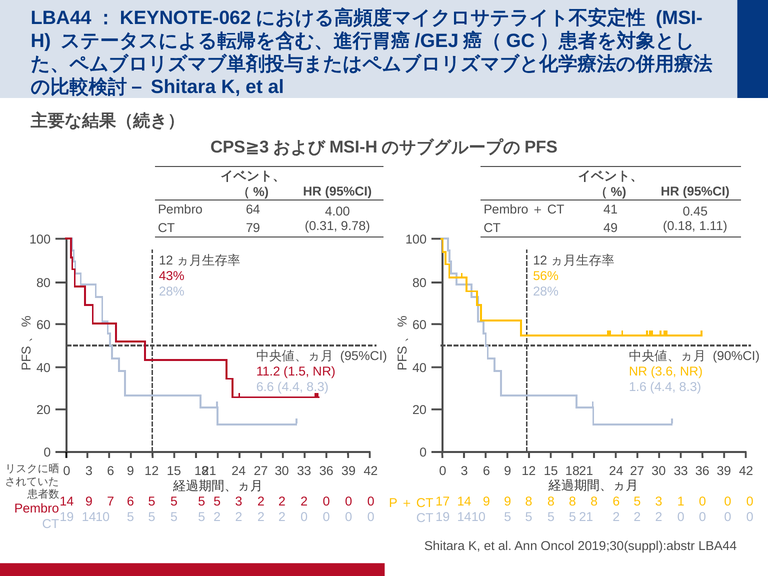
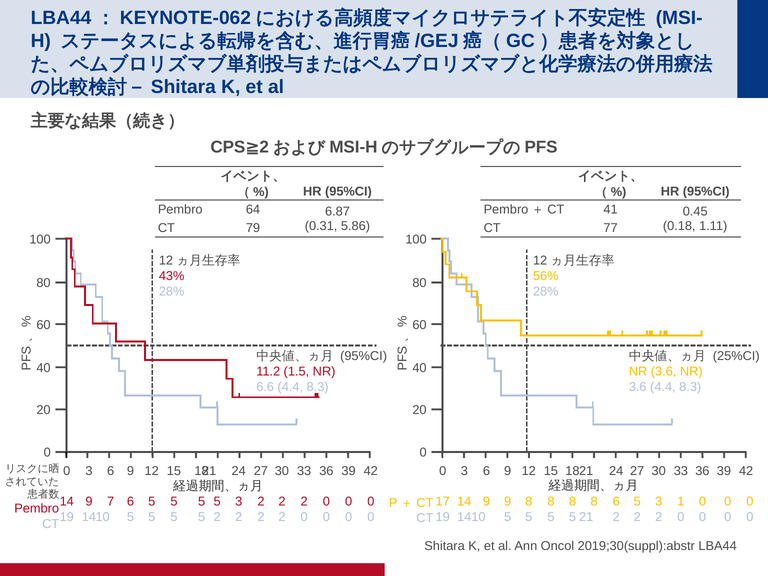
3 at (264, 147): 3 -> 2
4.00: 4.00 -> 6.87
9.78: 9.78 -> 5.86
49: 49 -> 77
90%CI: 90%CI -> 25%CI
1.6 at (638, 387): 1.6 -> 3.6
